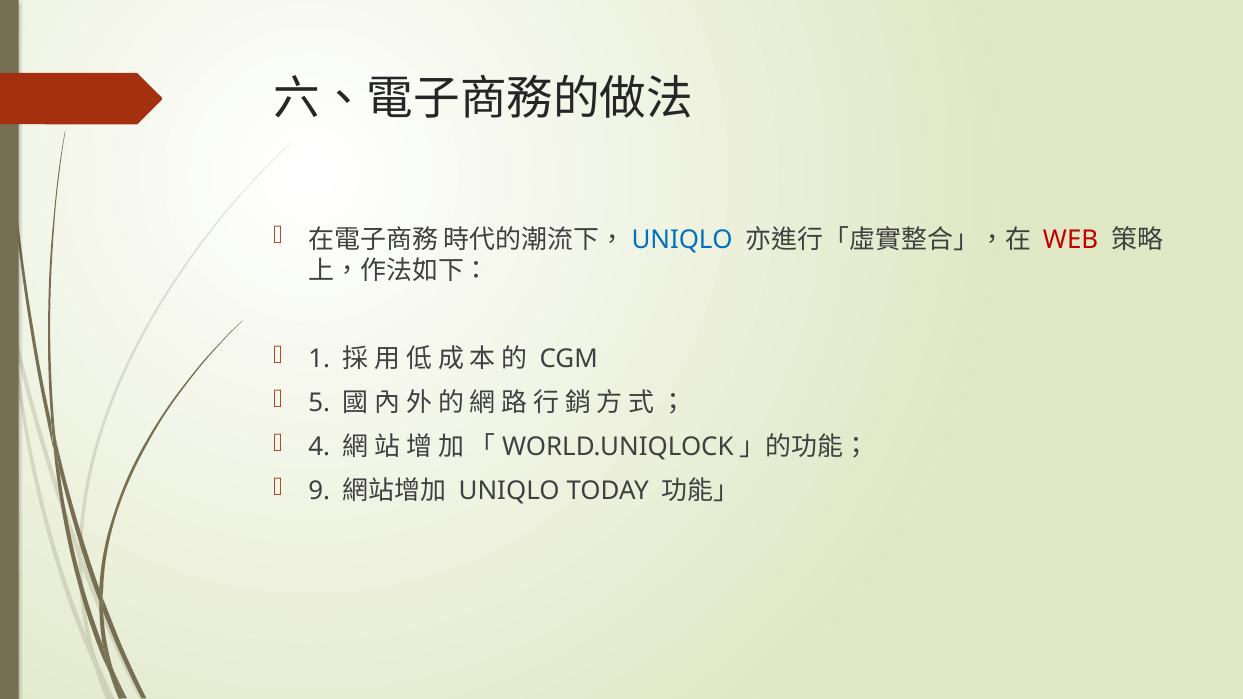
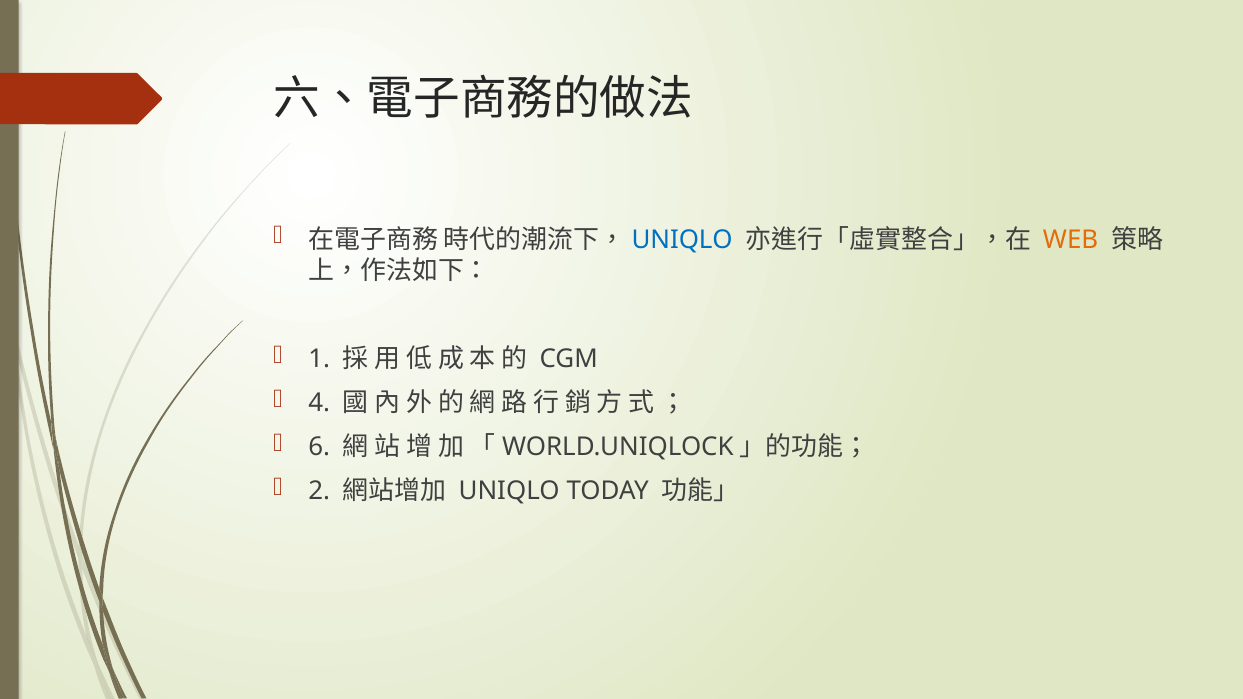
WEB colour: red -> orange
5: 5 -> 4
4: 4 -> 6
9: 9 -> 2
